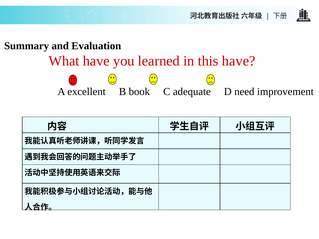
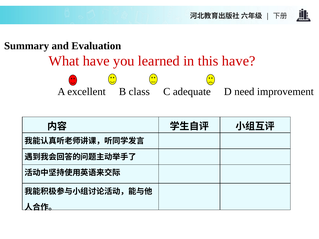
book: book -> class
